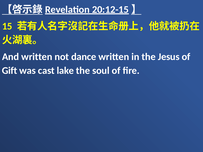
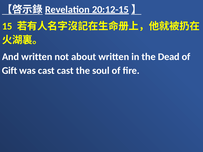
dance: dance -> about
Jesus: Jesus -> Dead
cast lake: lake -> cast
